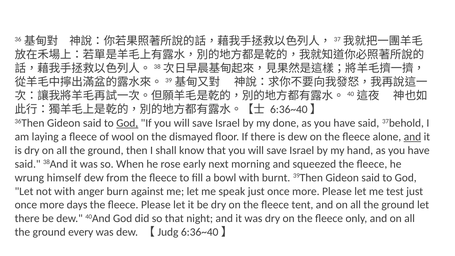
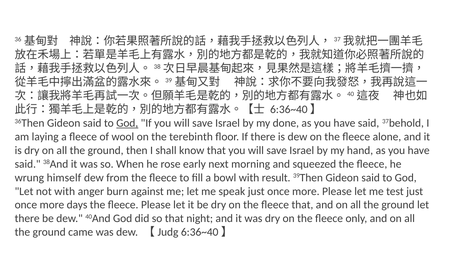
dismayed: dismayed -> terebinth
and at (412, 137) underline: present -> none
burnt: burnt -> result
fleece tent: tent -> that
every: every -> came
